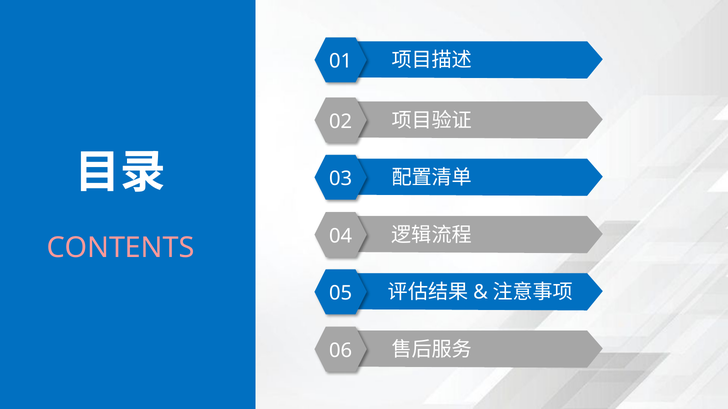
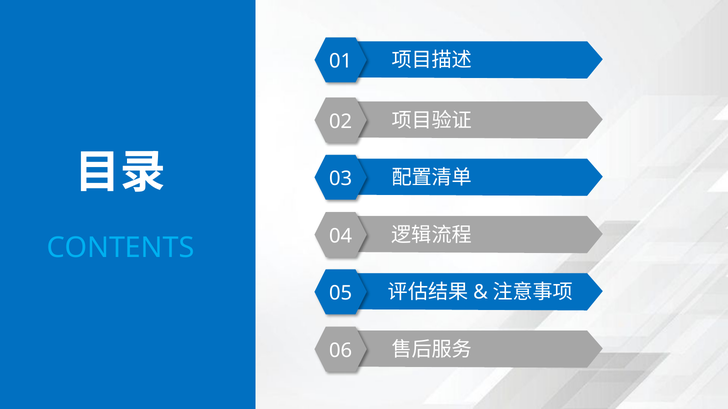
CONTENTS colour: pink -> light blue
